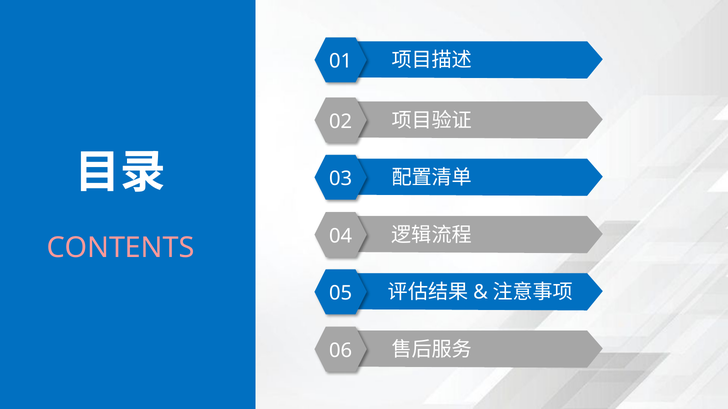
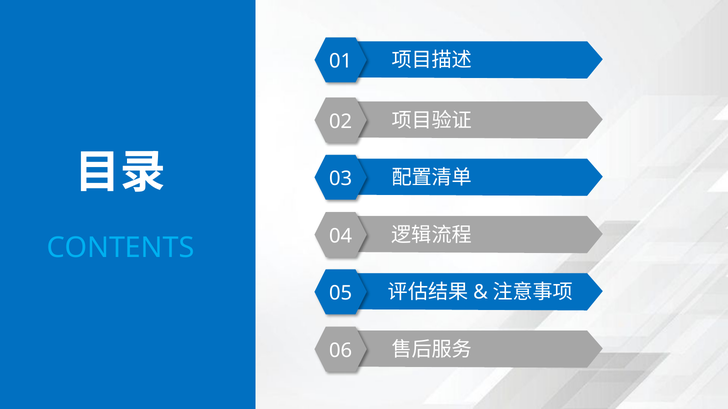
CONTENTS colour: pink -> light blue
